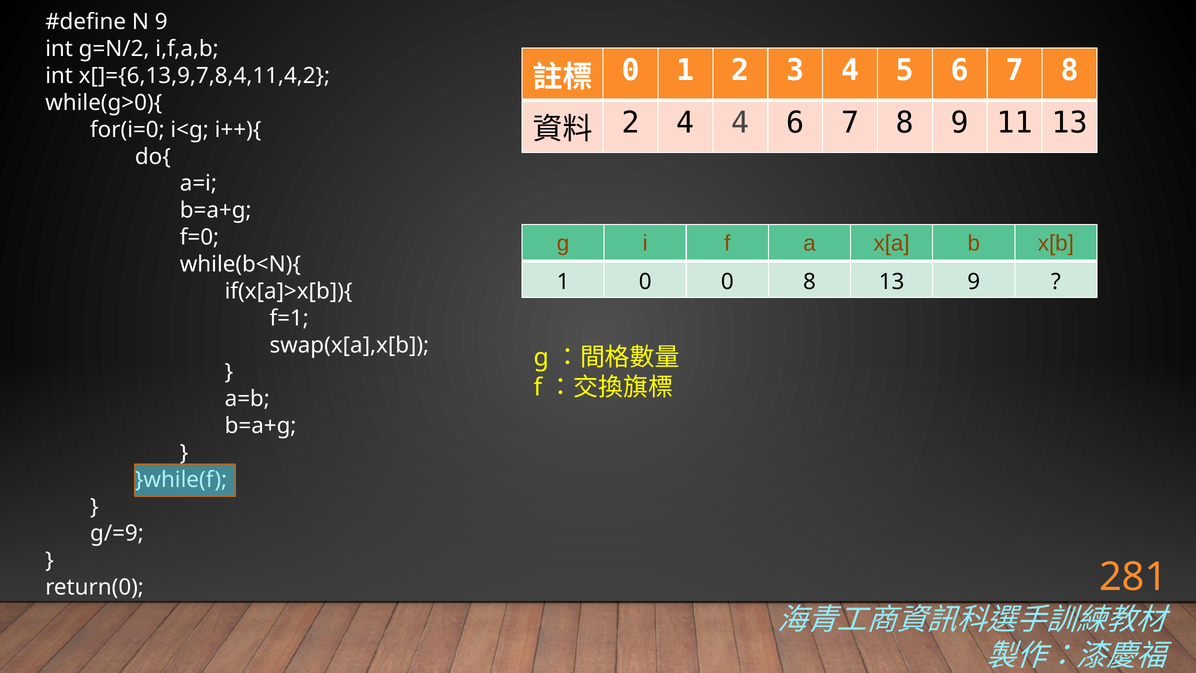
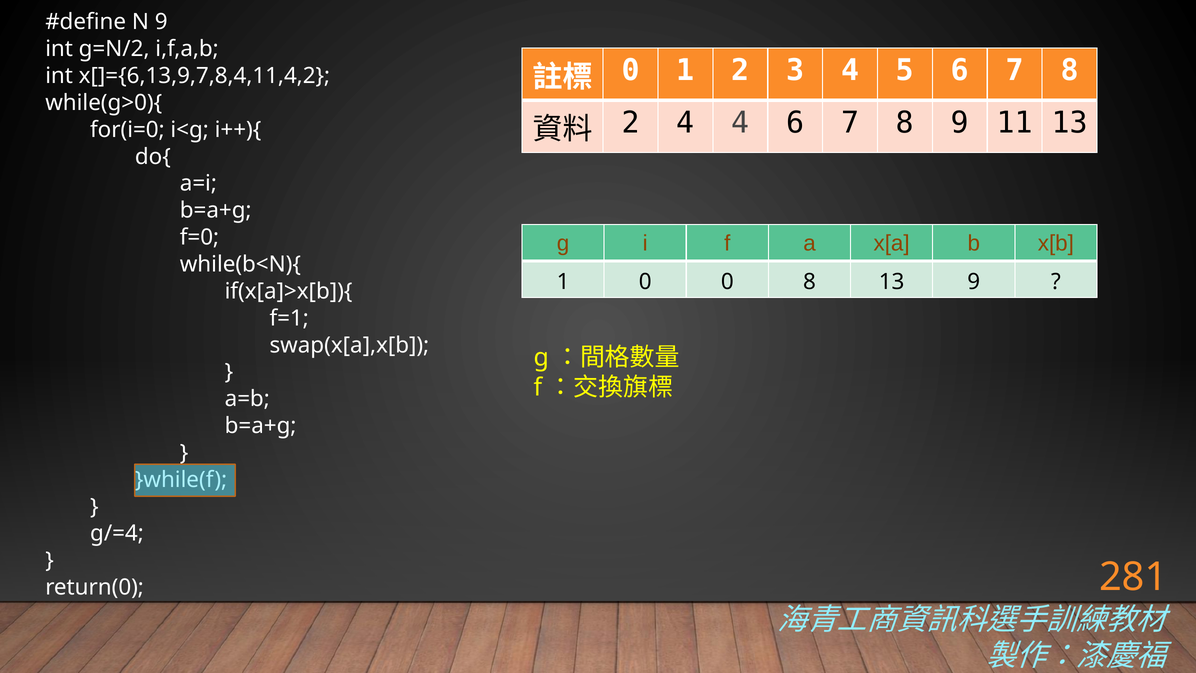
g/=9: g/=9 -> g/=4
